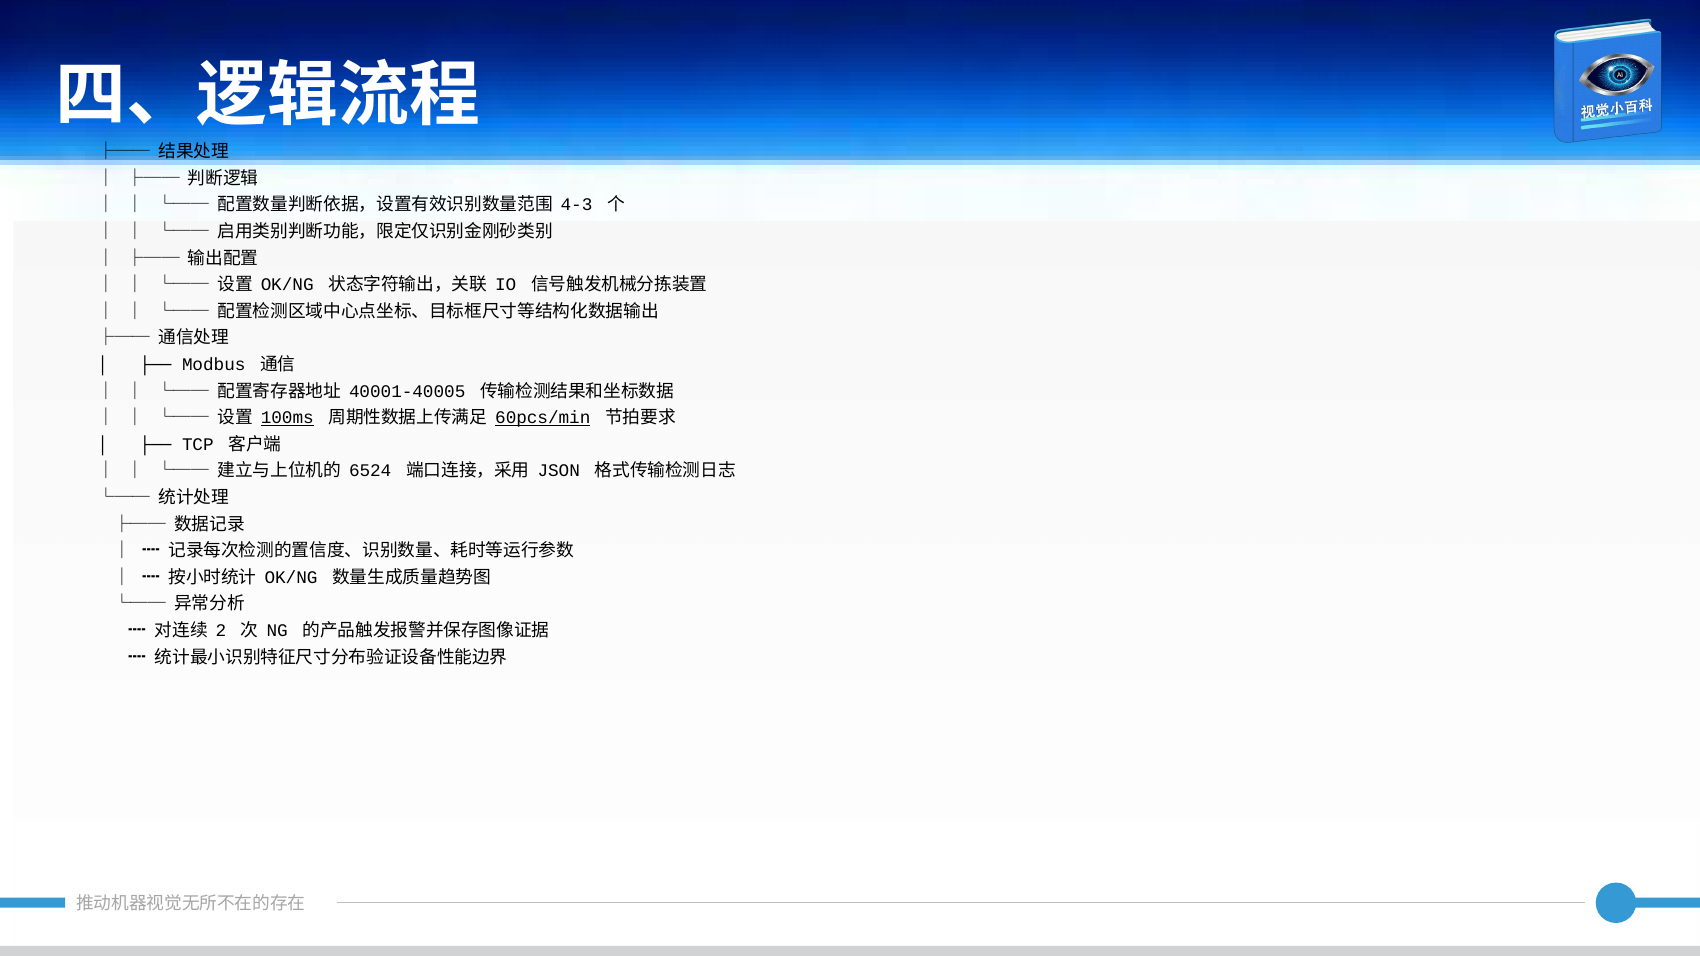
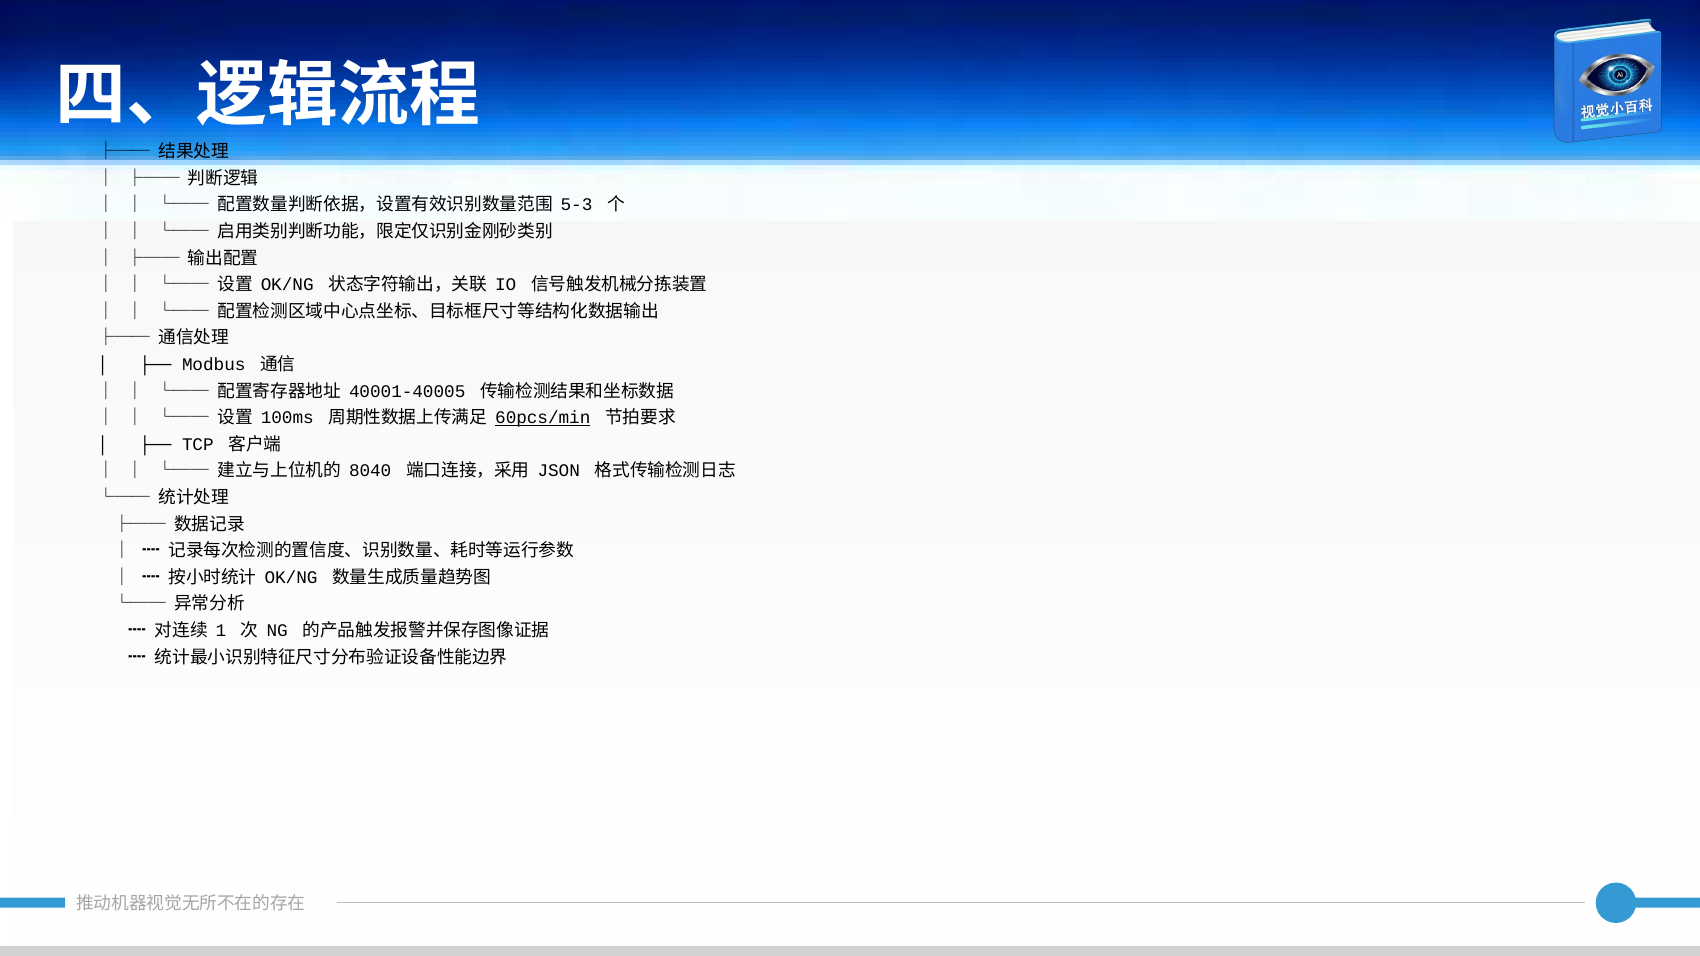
4-3: 4-3 -> 5-3
100ms underline: present -> none
6524: 6524 -> 8040
2: 2 -> 1
